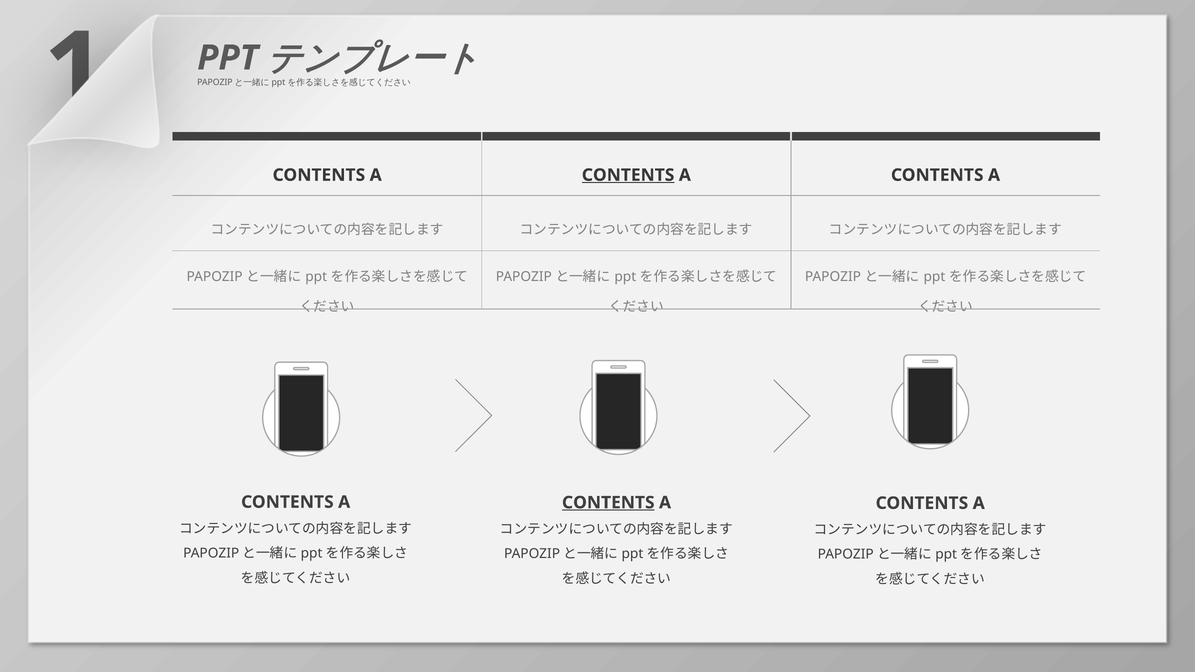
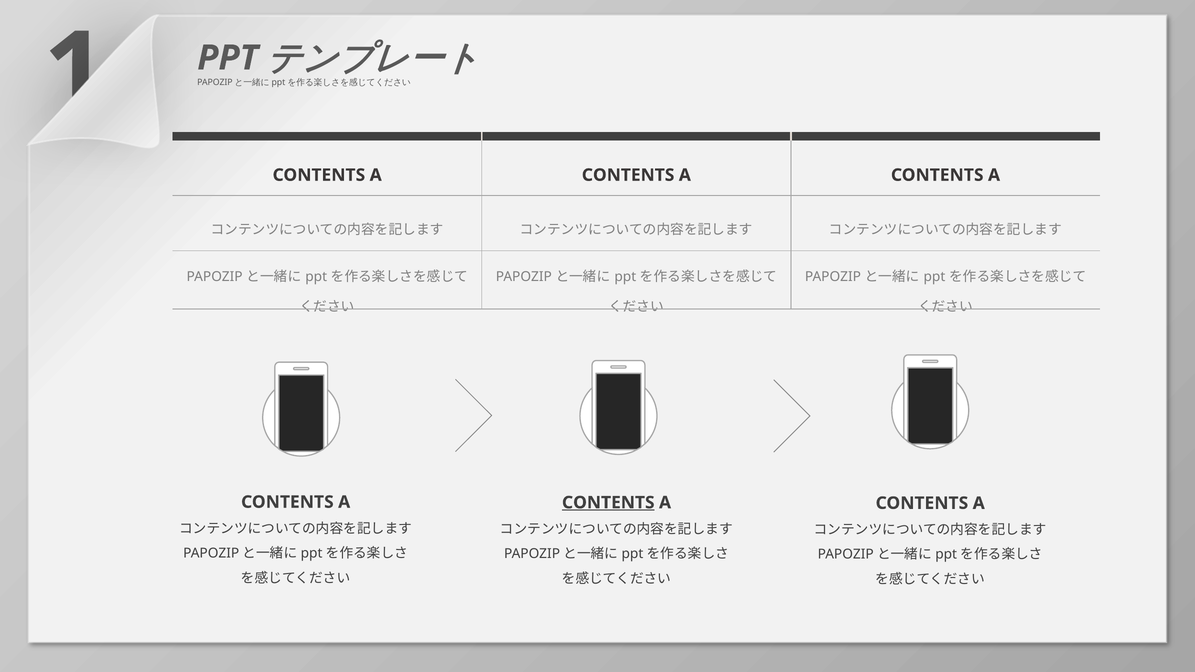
CONTENTS at (628, 175) underline: present -> none
